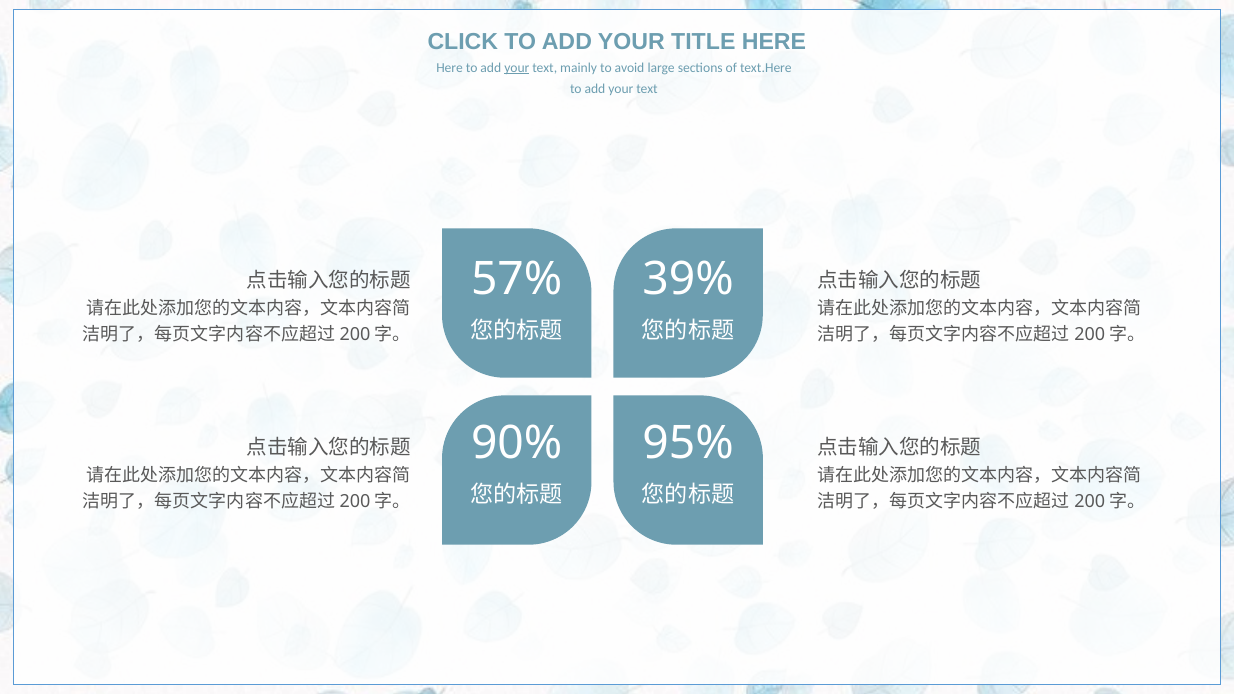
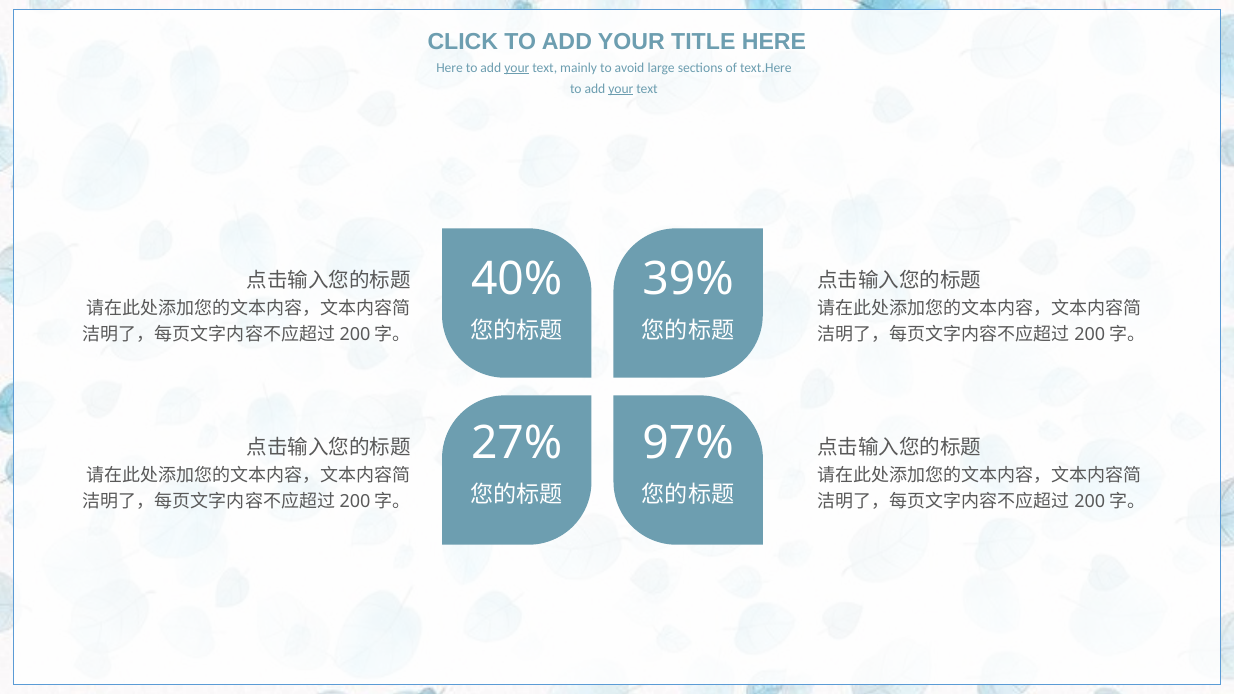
your at (621, 89) underline: none -> present
57%: 57% -> 40%
90%: 90% -> 27%
95%: 95% -> 97%
